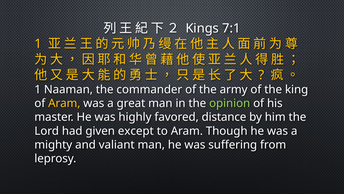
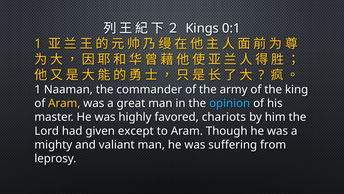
7:1: 7:1 -> 0:1
opinion colour: light green -> light blue
distance: distance -> chariots
